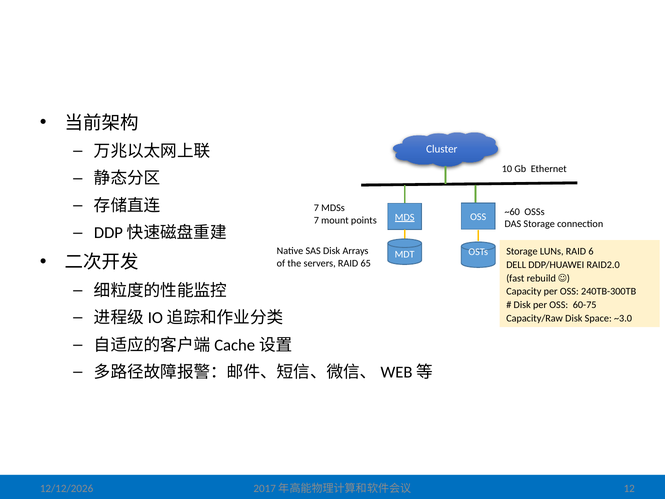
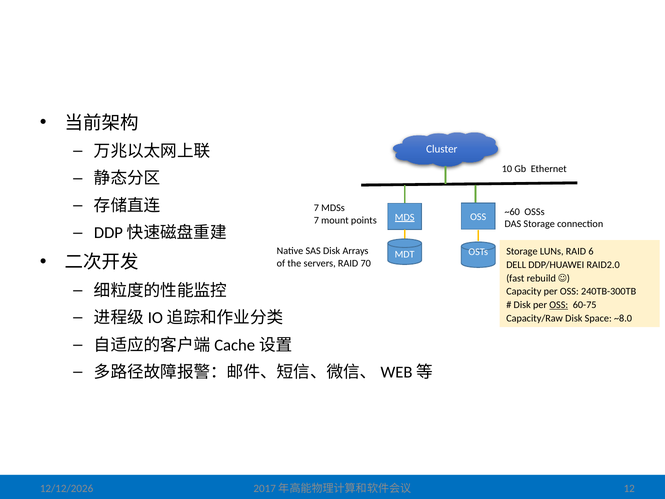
65: 65 -> 70
OSS at (559, 305) underline: none -> present
~3.0: ~3.0 -> ~8.0
